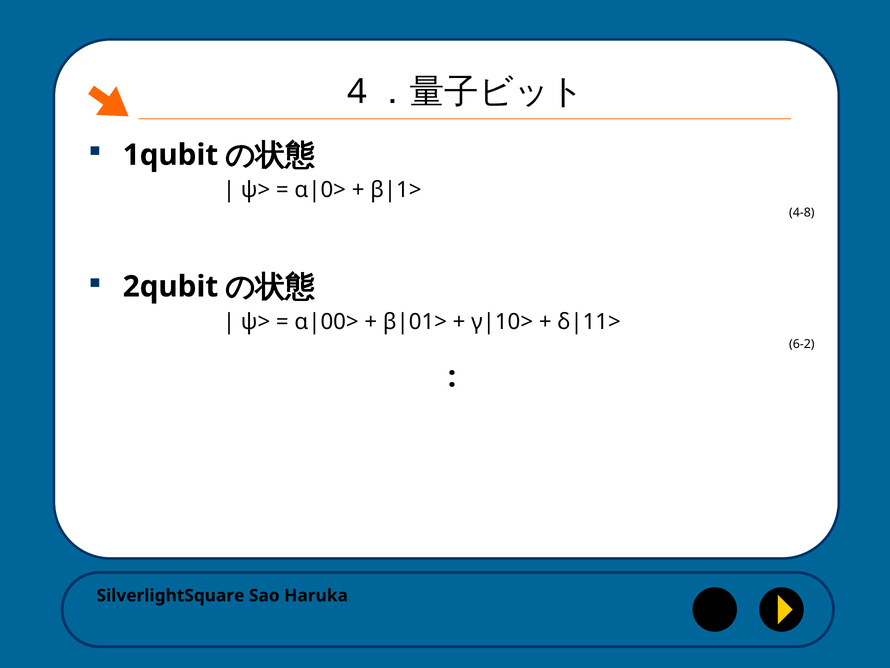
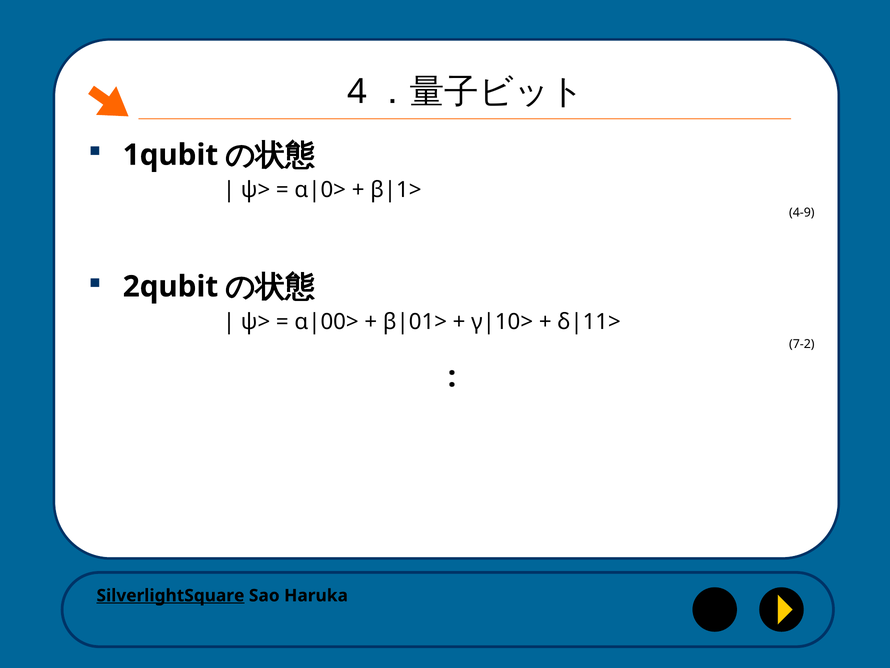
4-8: 4-8 -> 4-9
6-2: 6-2 -> 7-2
SilverlightSquare underline: none -> present
